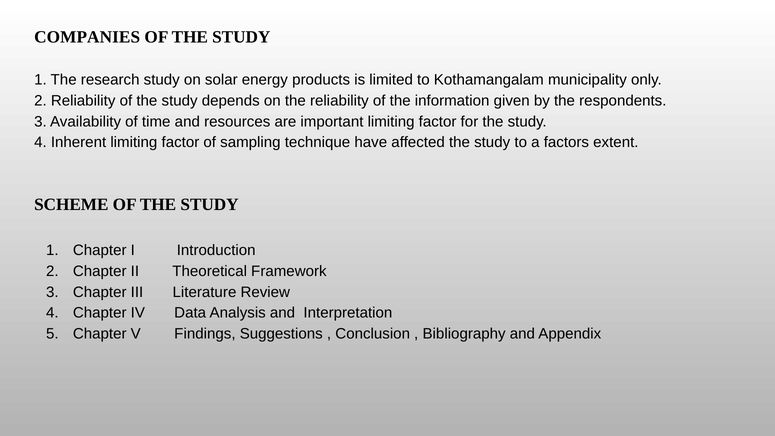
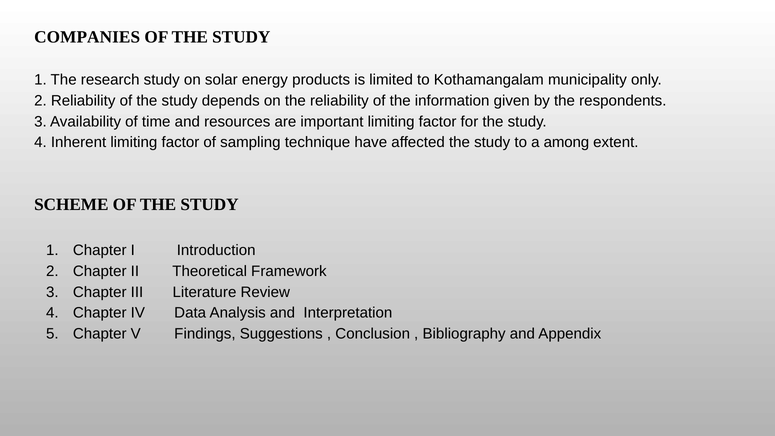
factors: factors -> among
